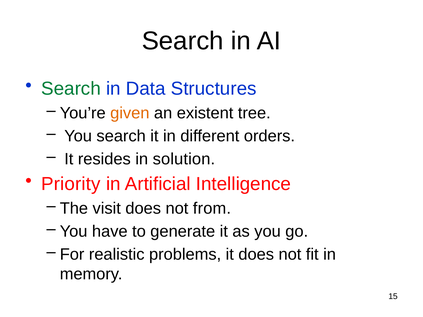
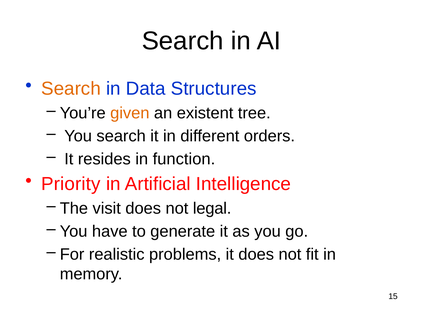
Search at (71, 89) colour: green -> orange
solution: solution -> function
from: from -> legal
